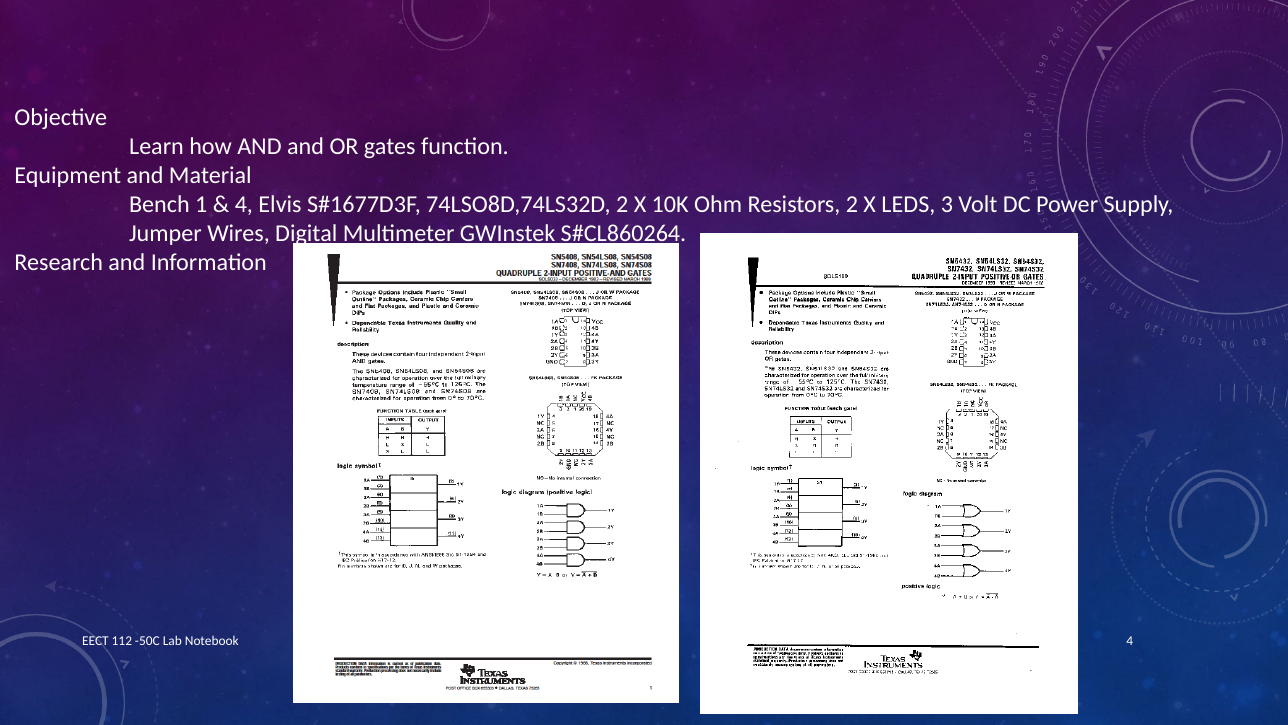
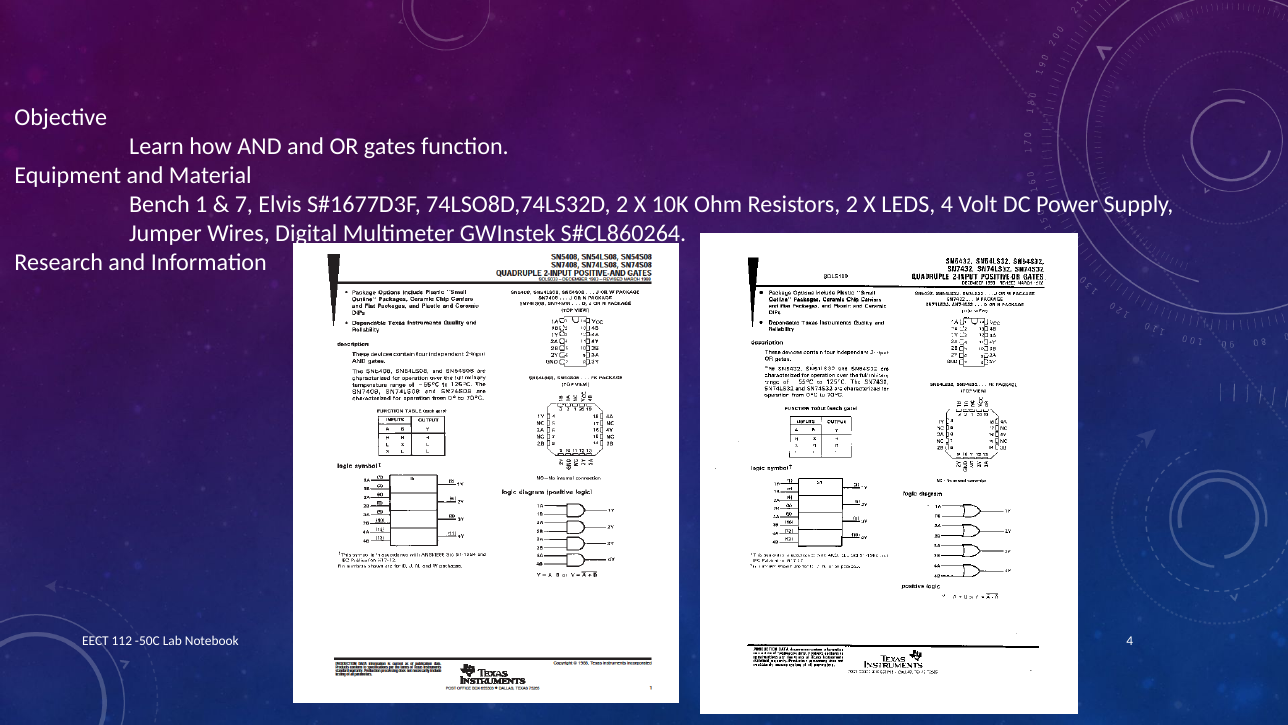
4 at (244, 205): 4 -> 7
LEDS 3: 3 -> 4
